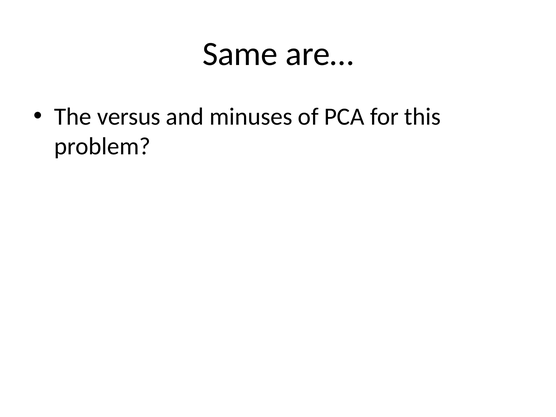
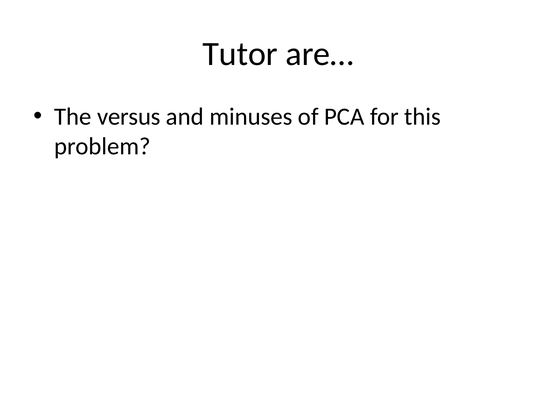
Same: Same -> Tutor
